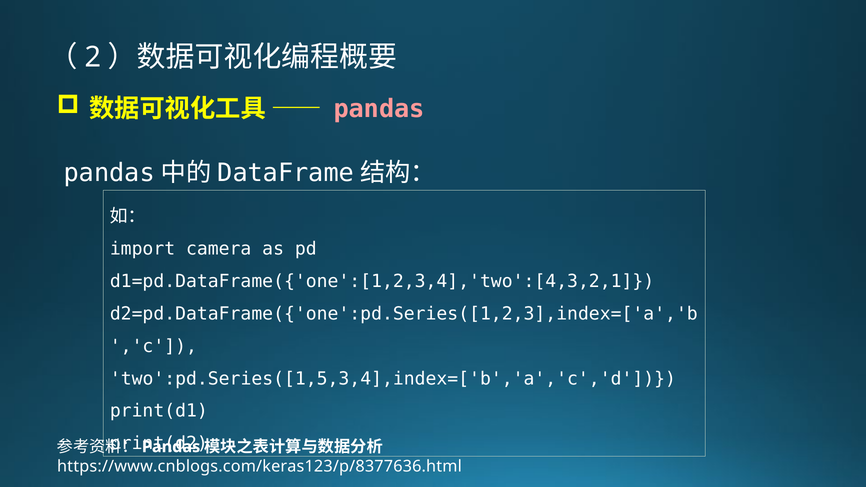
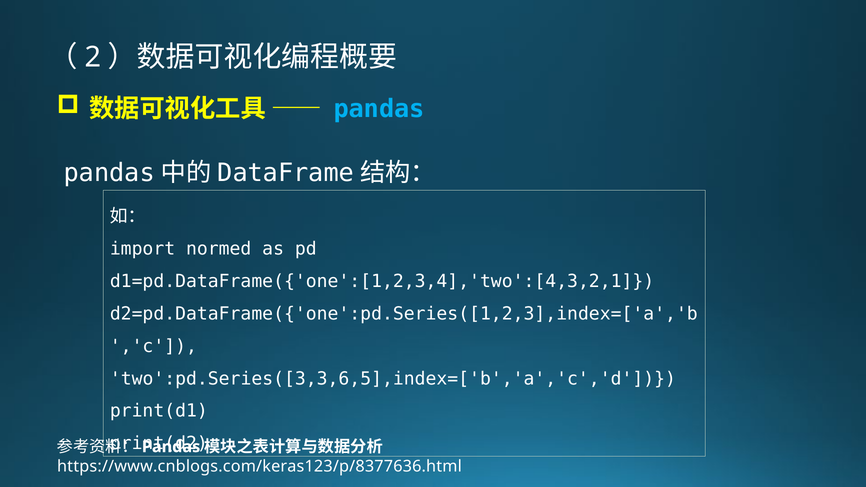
pandas at (379, 109) colour: pink -> light blue
camera: camera -> normed
two':pd.Series([1,5,3,4],index=['b','a','c','d: two':pd.Series([1,5,3,4],index=['b','a','c','d -> two':pd.Series([3,3,6,5],index=['b','a','c','d
